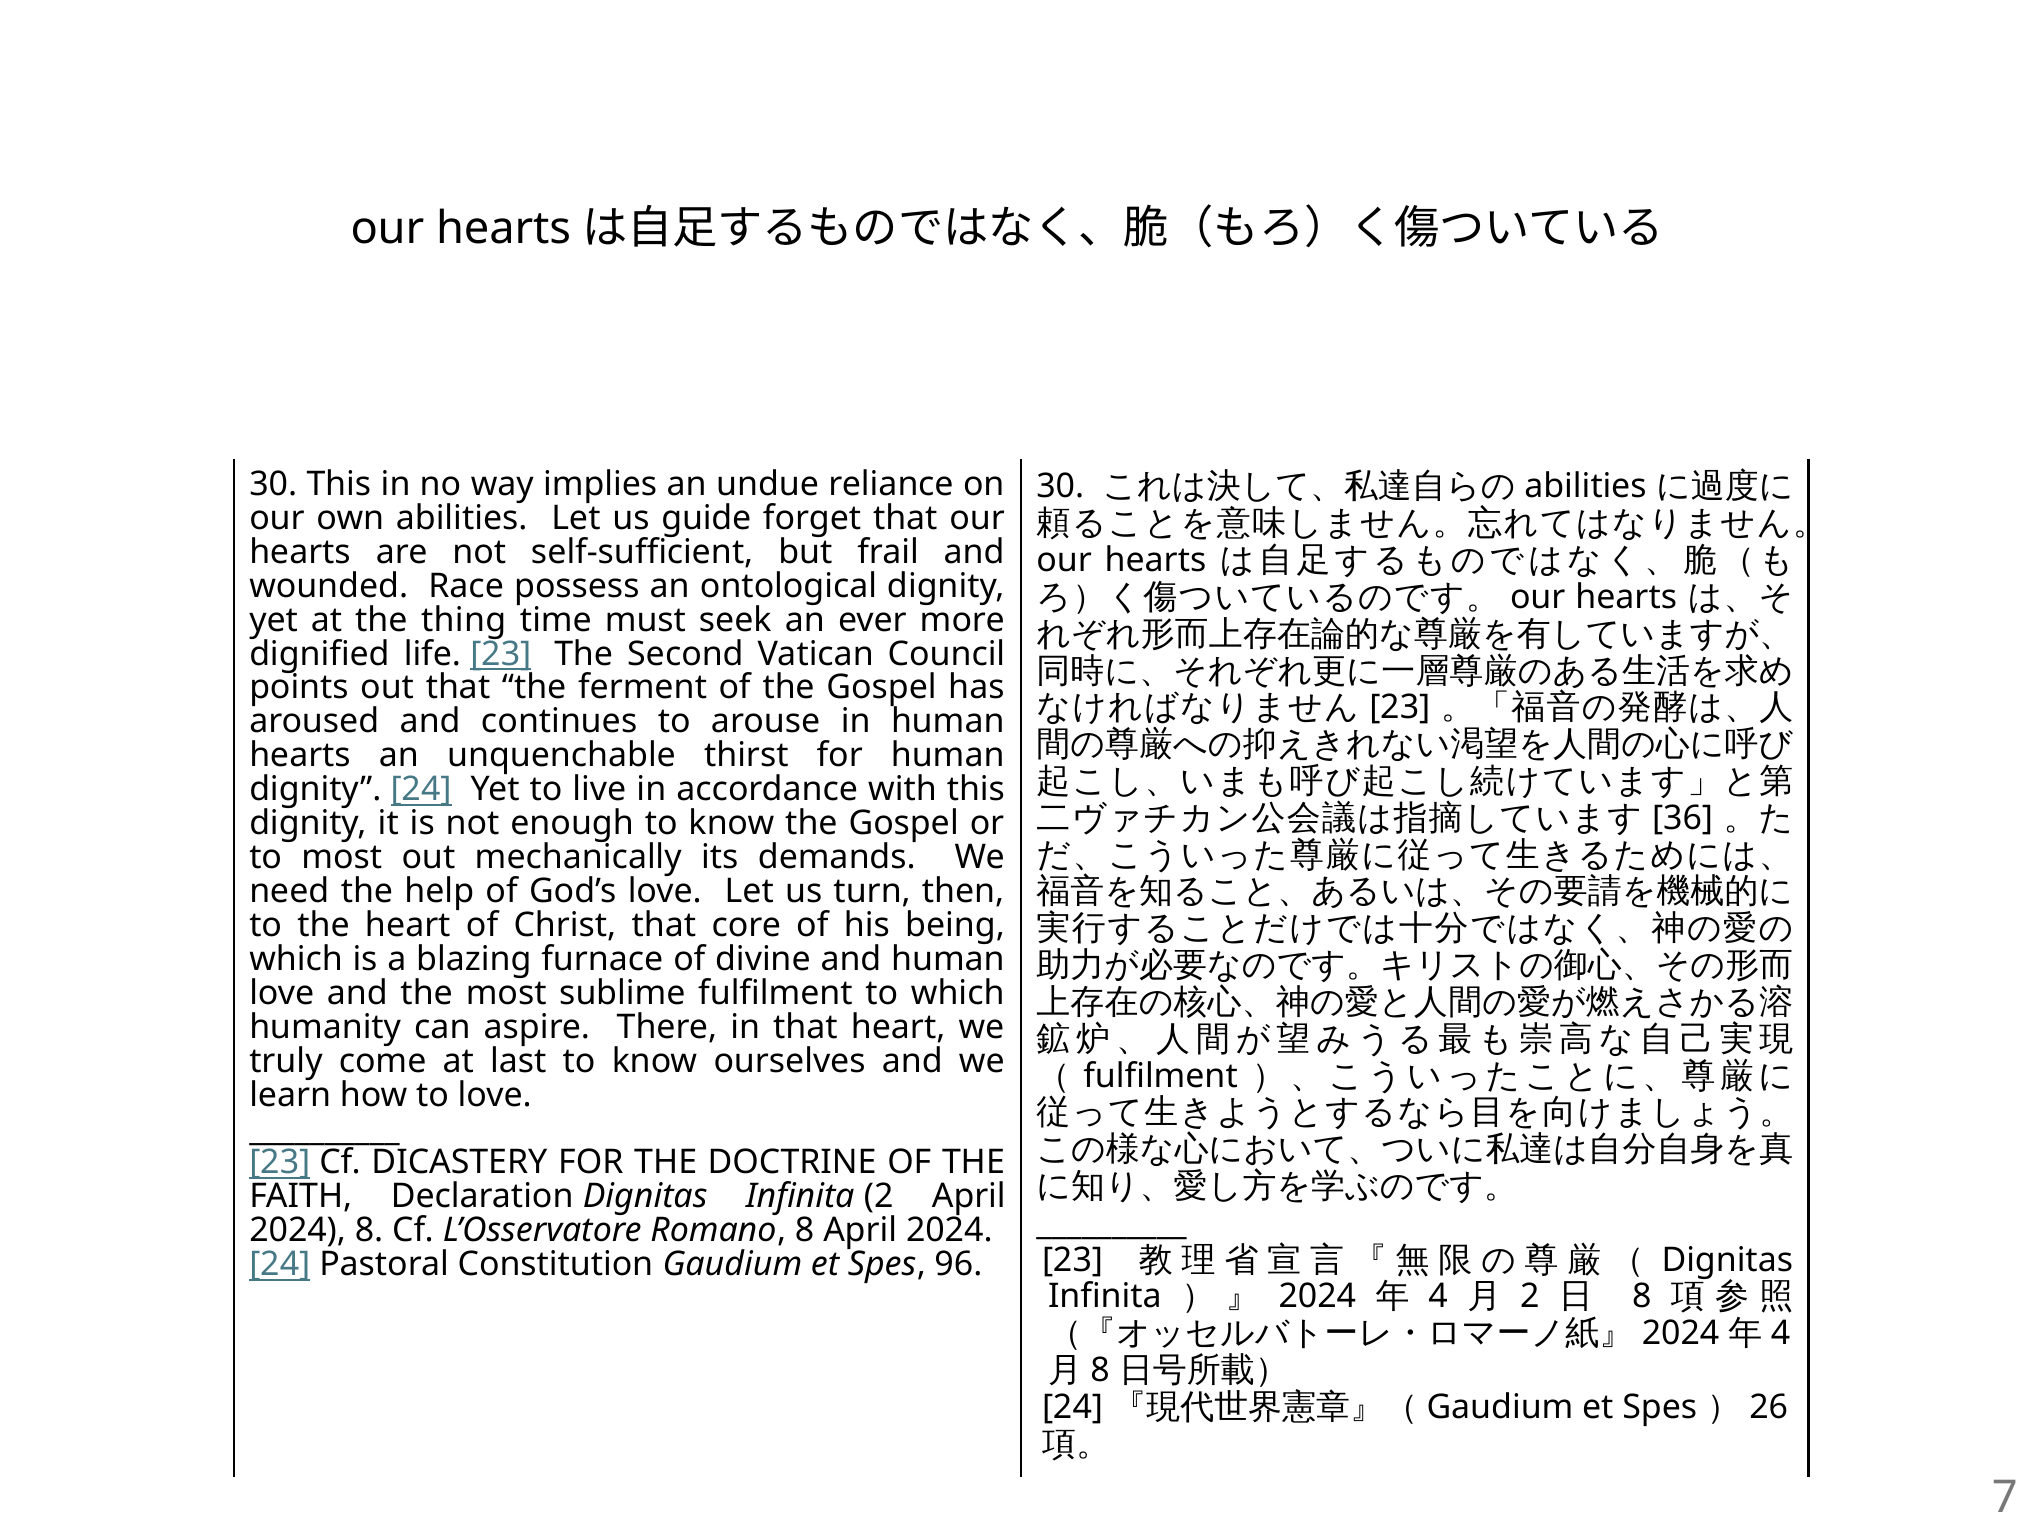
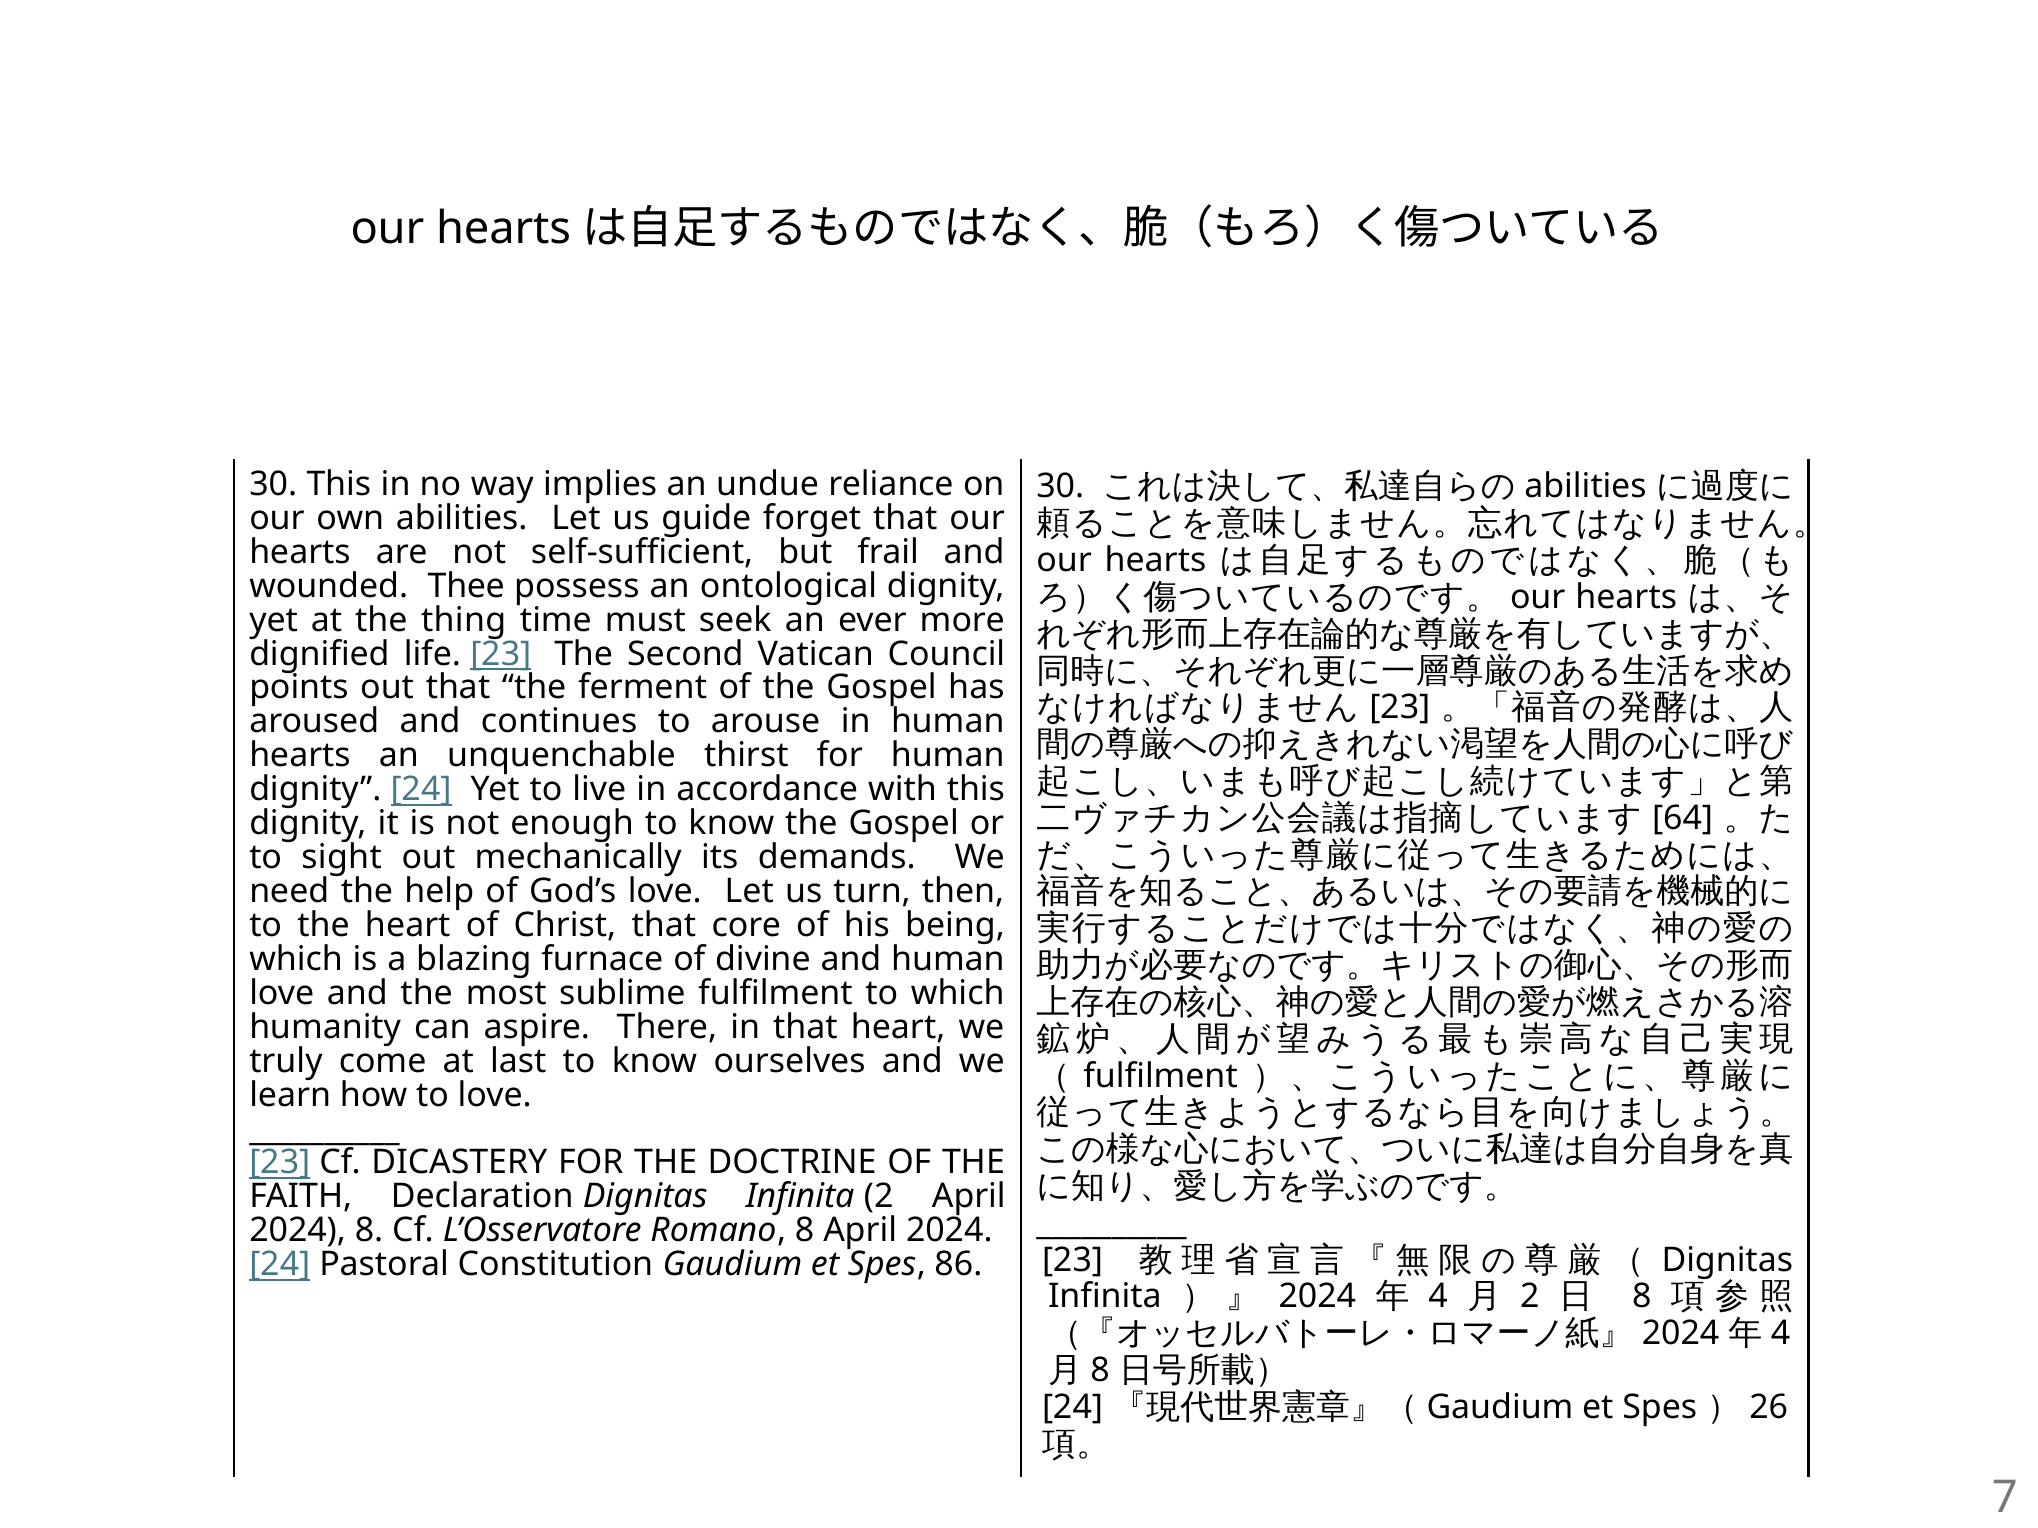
Race: Race -> Thee
36: 36 -> 64
to most: most -> sight
96: 96 -> 86
